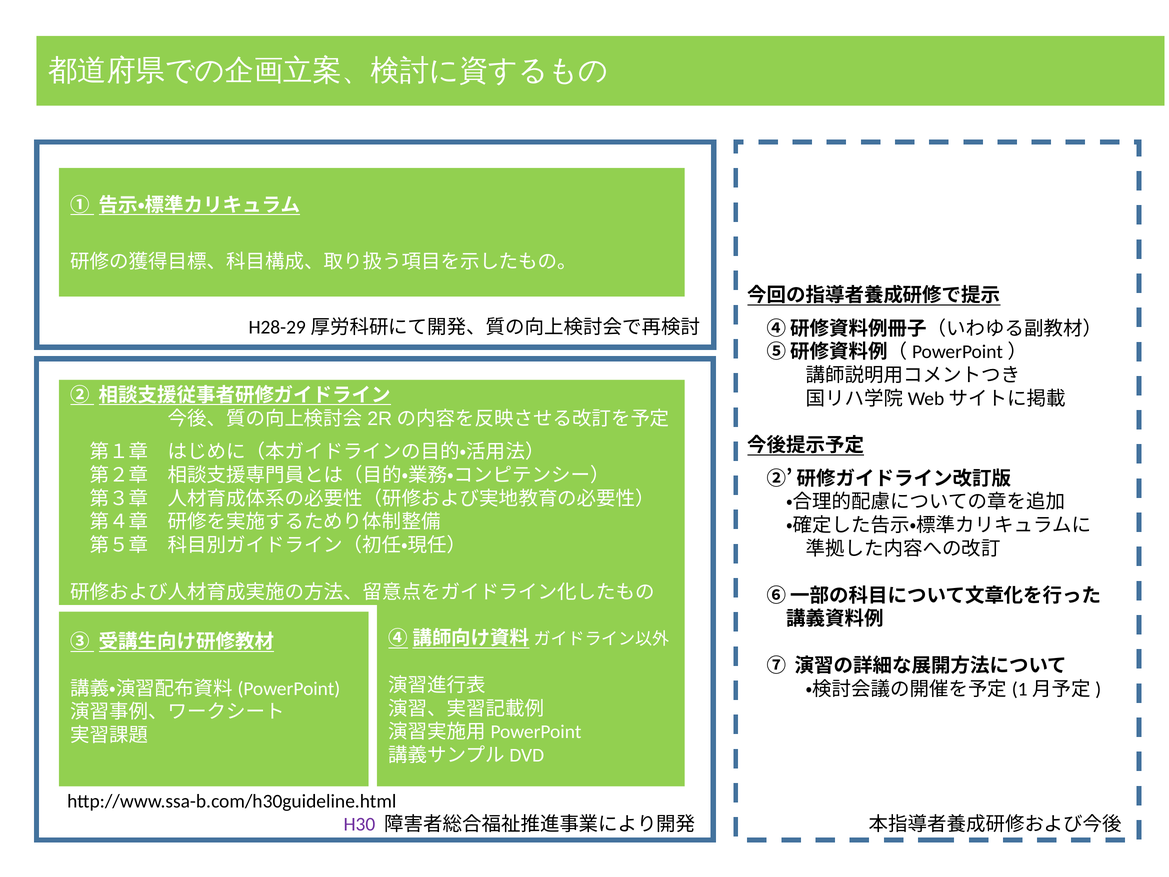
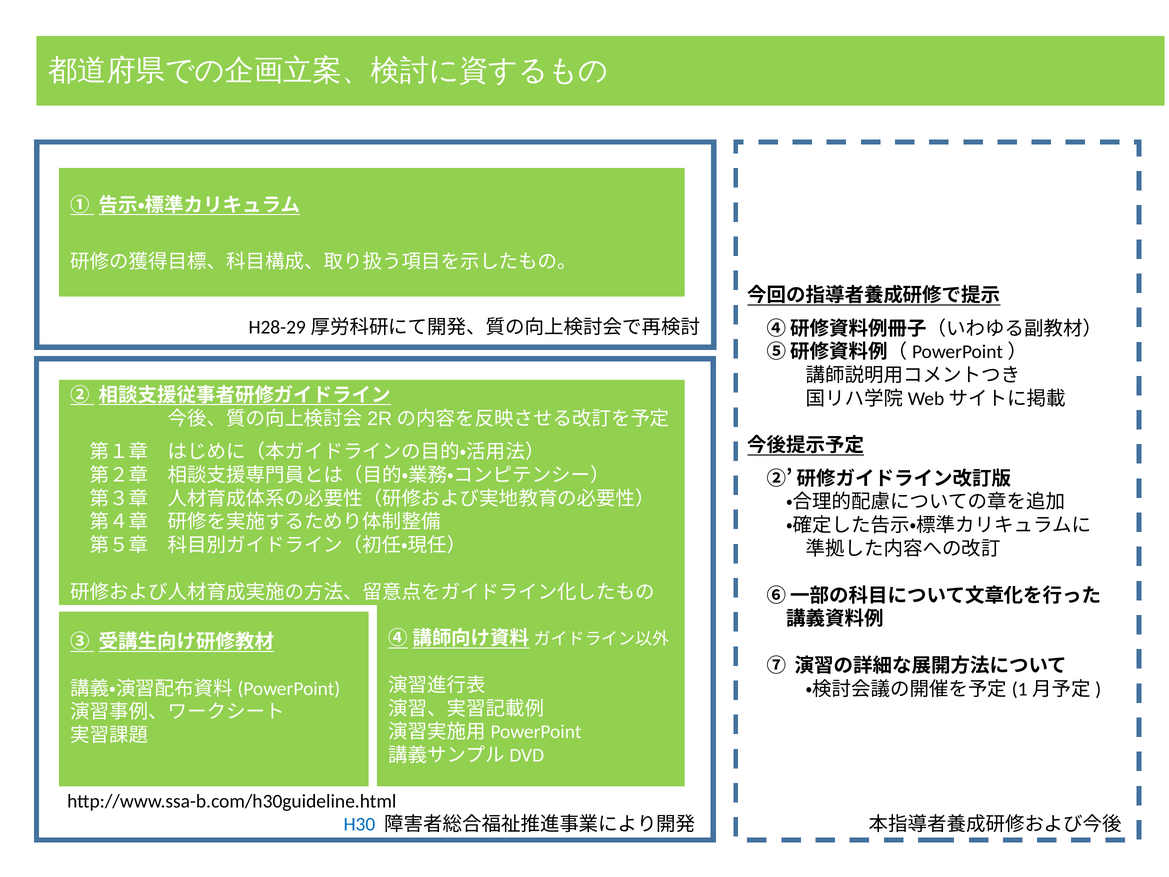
H30 colour: purple -> blue
